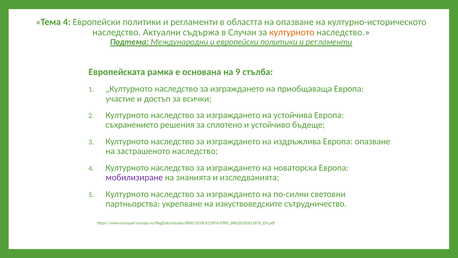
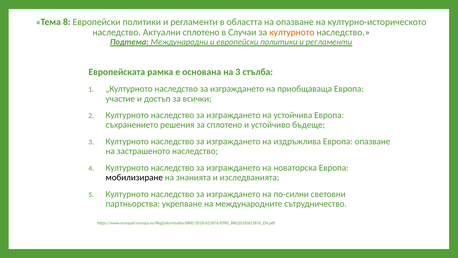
Тема 4: 4 -> 8
Актуални съдържа: съдържа -> сплотено
на 9: 9 -> 3
мобилизиране colour: purple -> black
изкуствоведските: изкуствоведските -> международните
